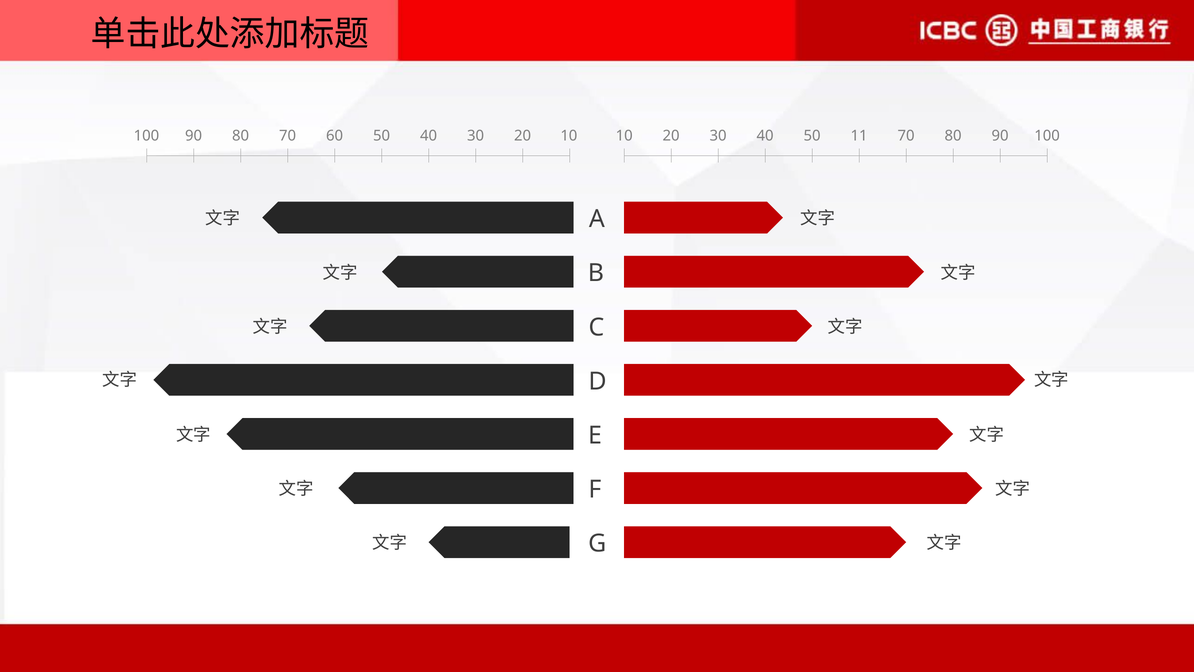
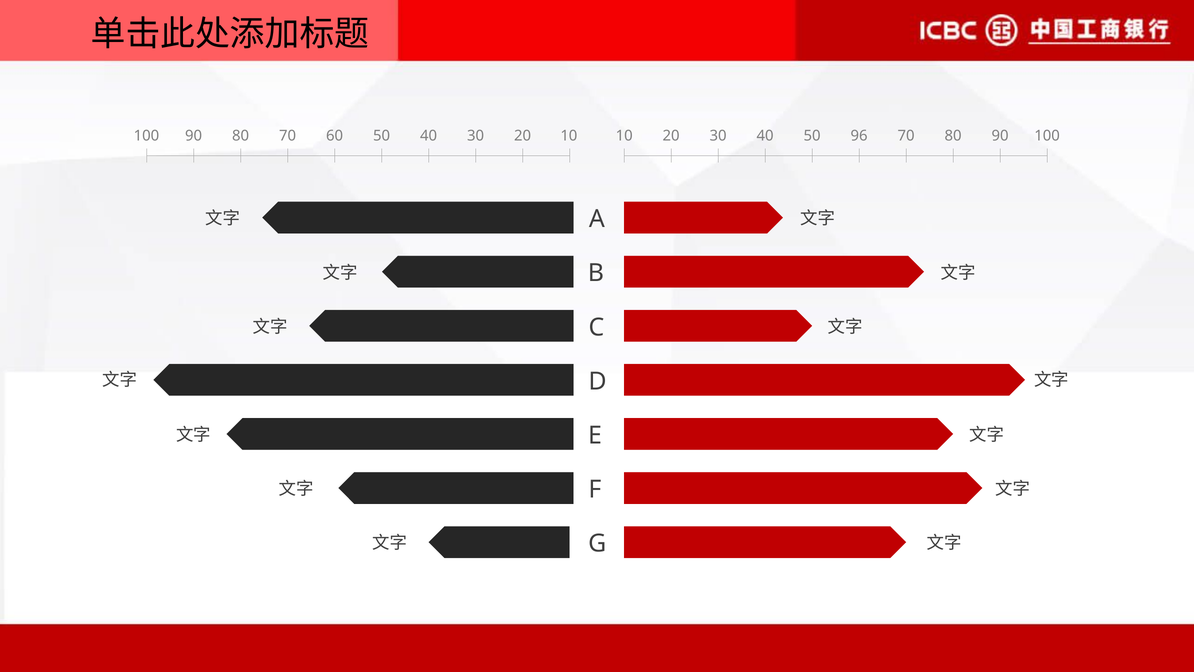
11: 11 -> 96
